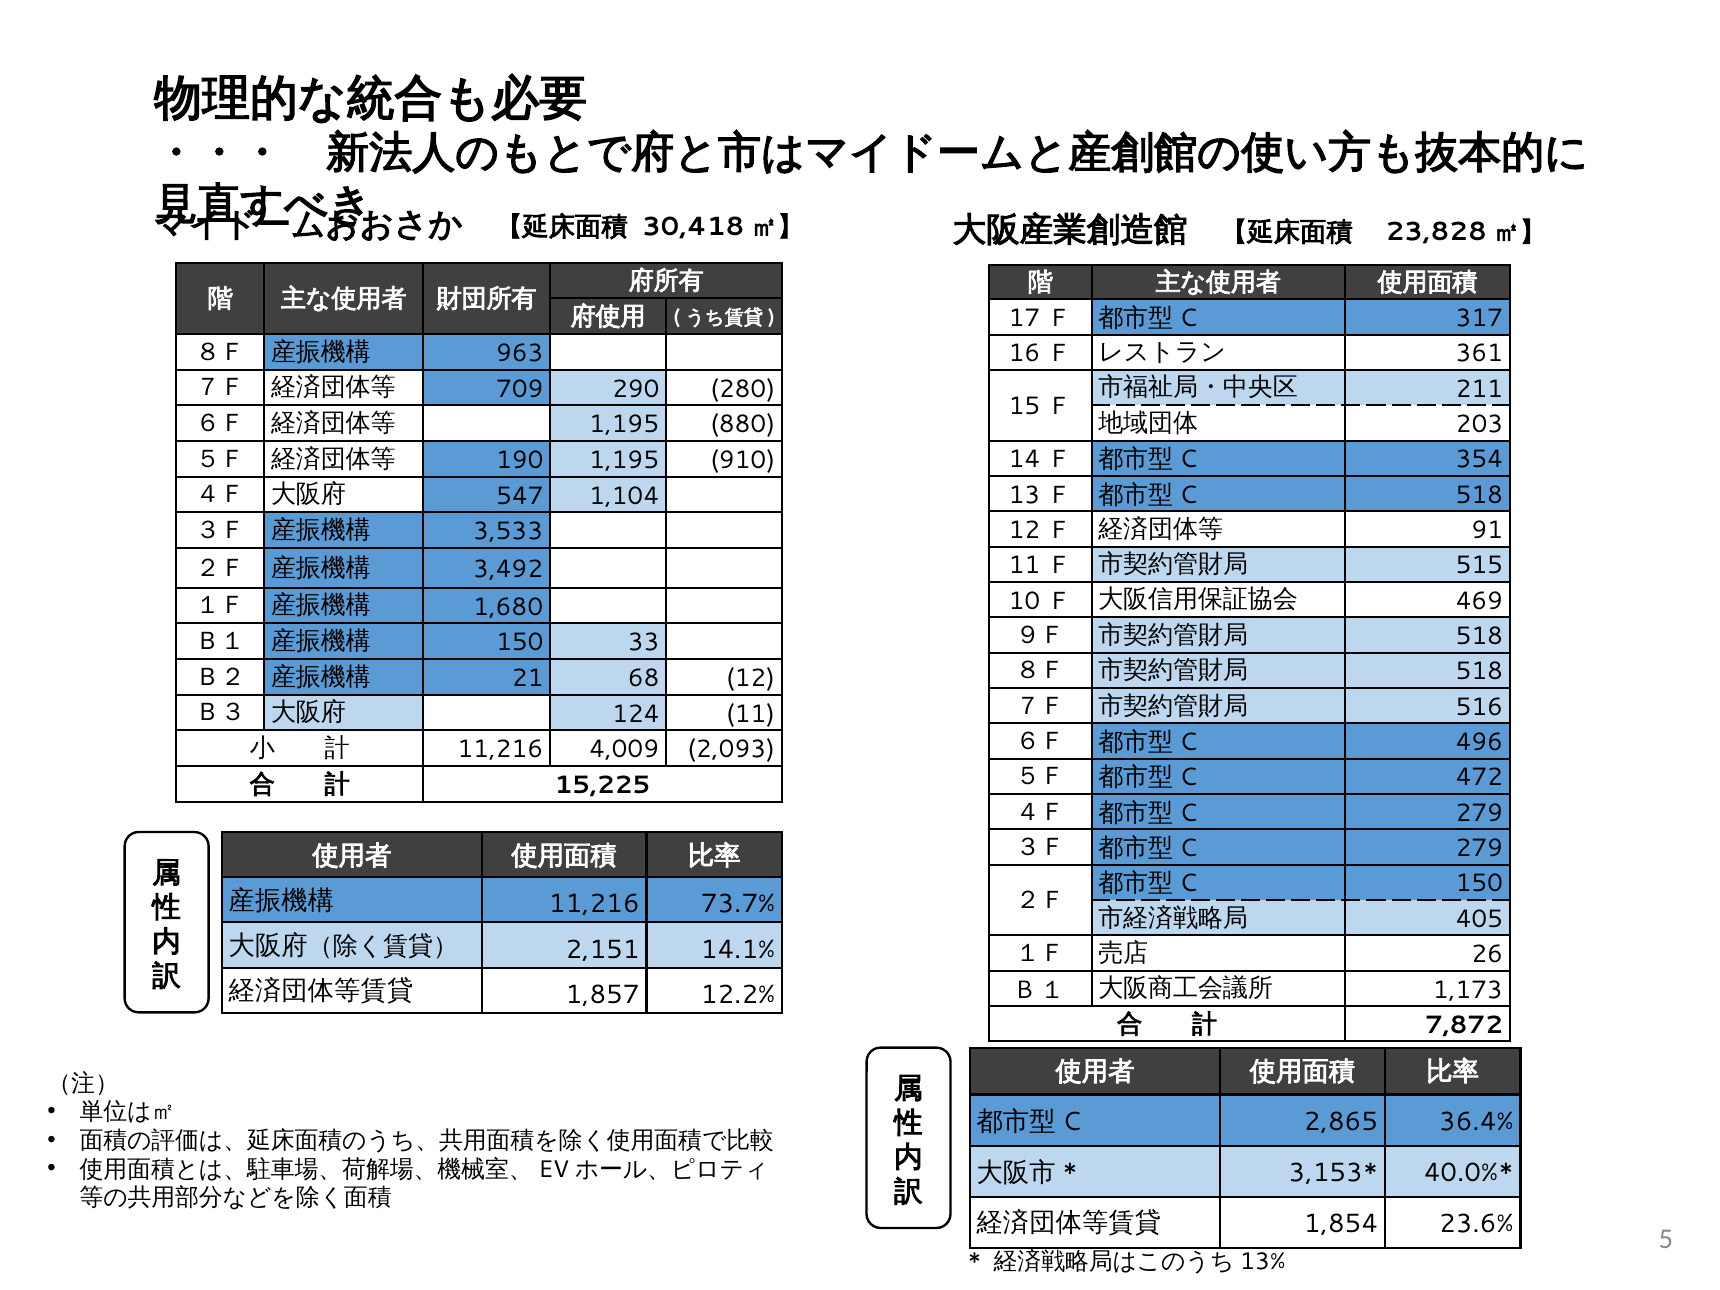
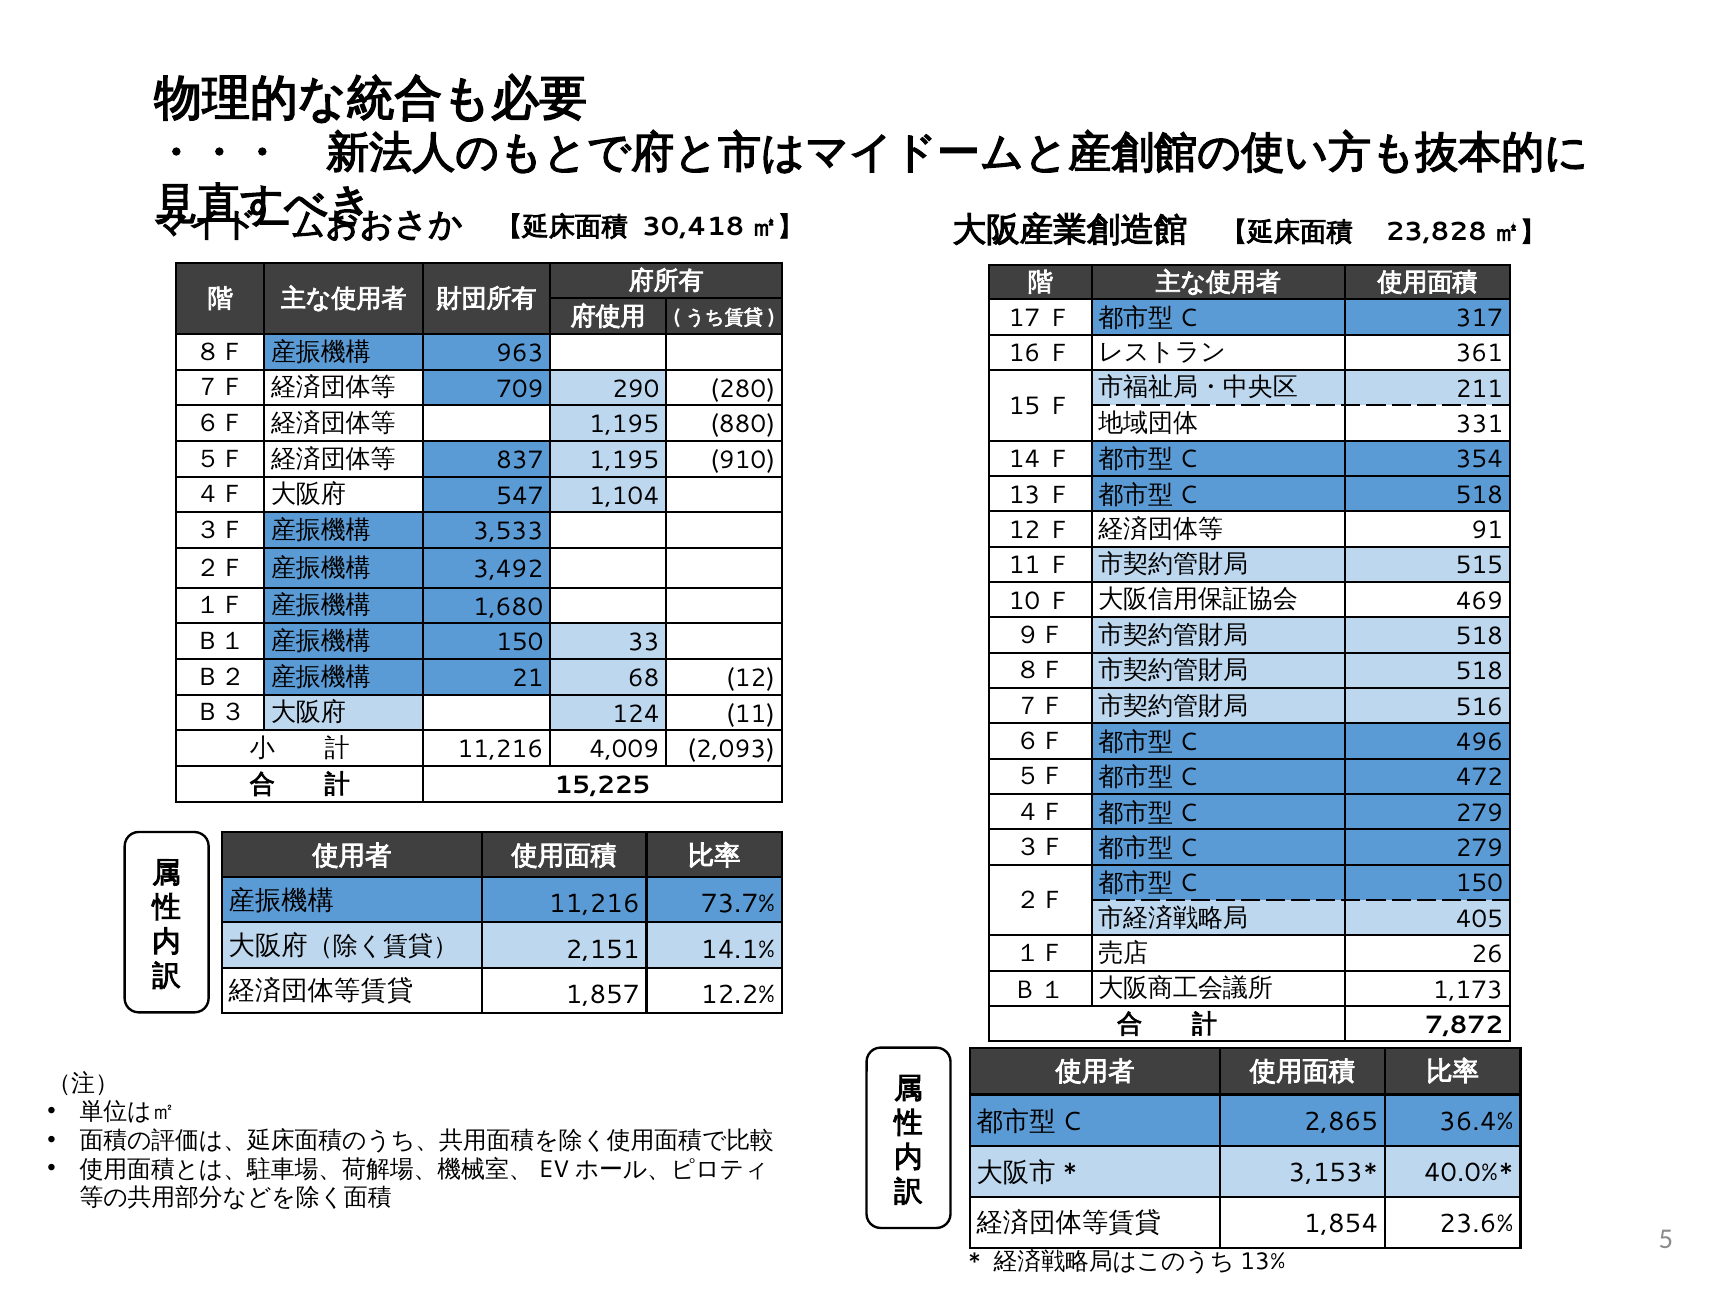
203: 203 -> 331
190: 190 -> 837
